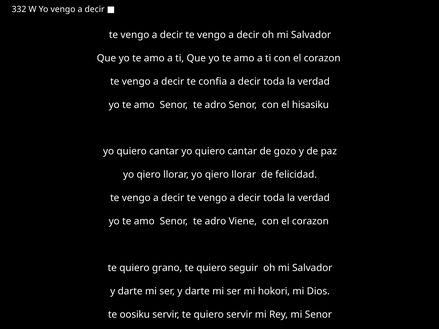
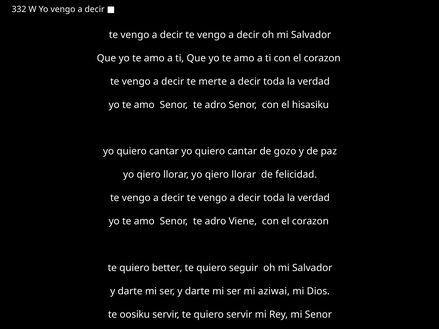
confia: confia -> merte
grano: grano -> better
hokori: hokori -> aziwai
